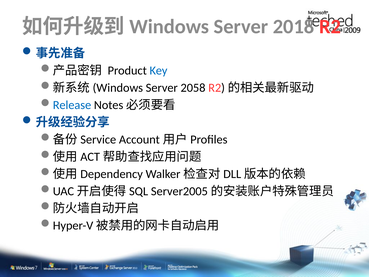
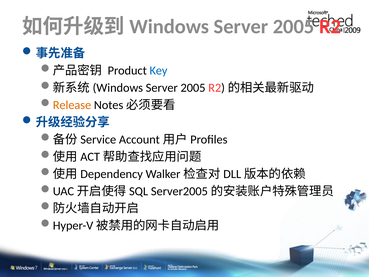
2018 at (294, 27): 2018 -> 2005
2058 at (193, 88): 2058 -> 2005
Release colour: blue -> orange
